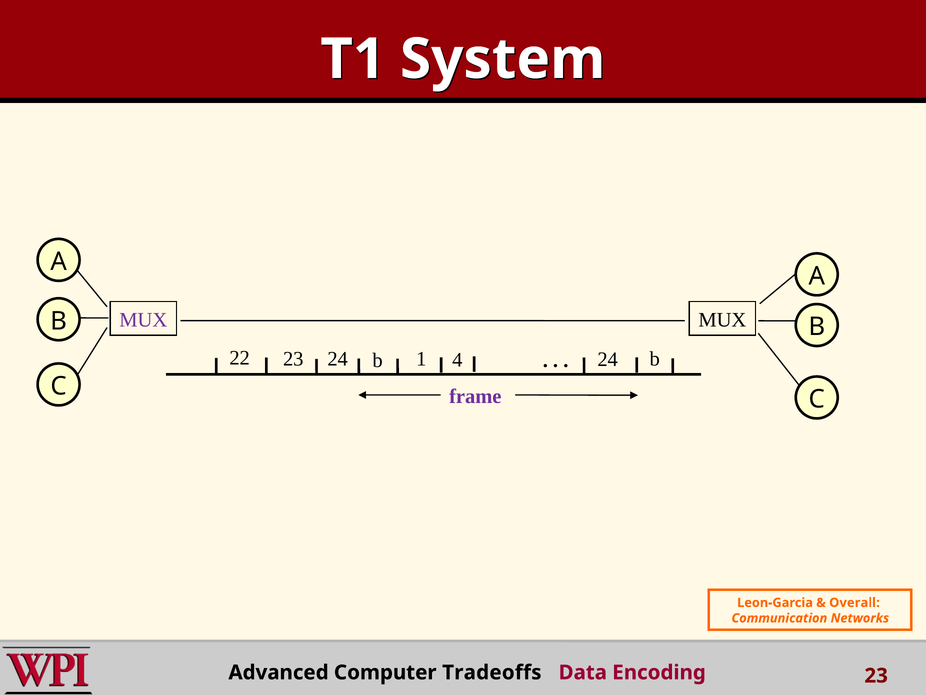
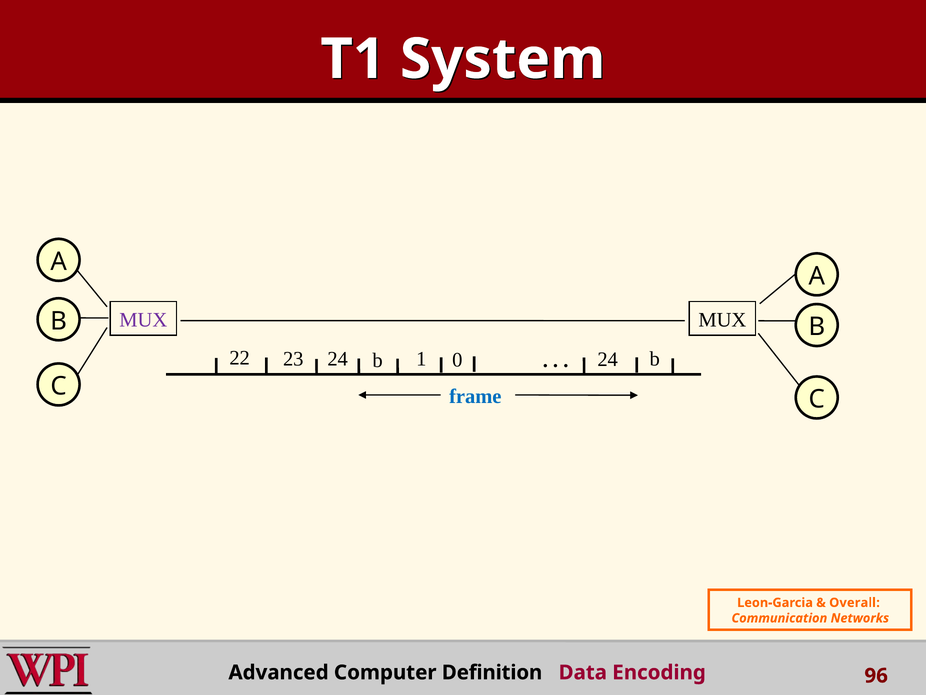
4: 4 -> 0
frame colour: purple -> blue
Tradeoffs: Tradeoffs -> Definition
Encoding 23: 23 -> 96
